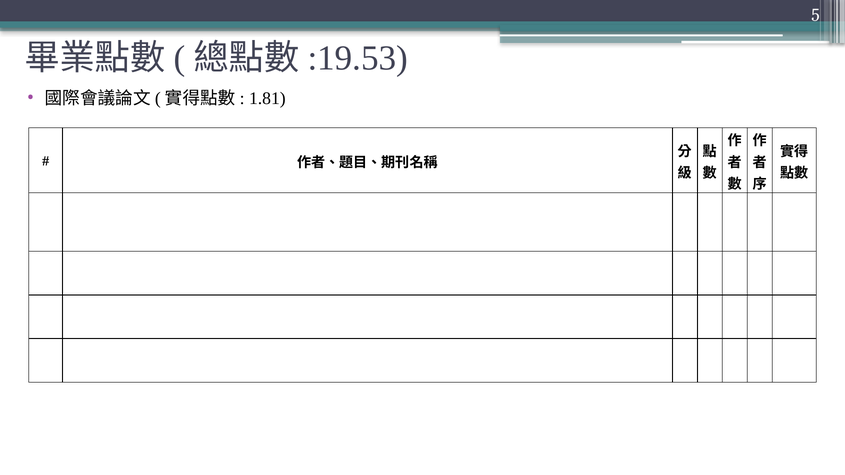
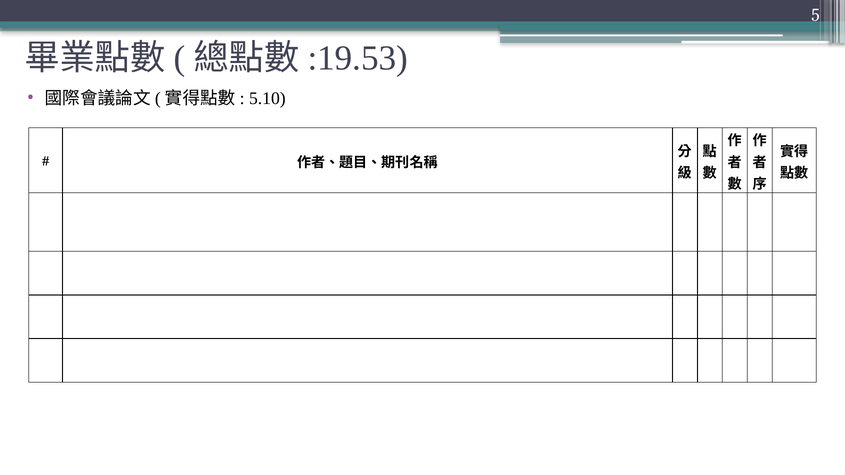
1.81: 1.81 -> 5.10
